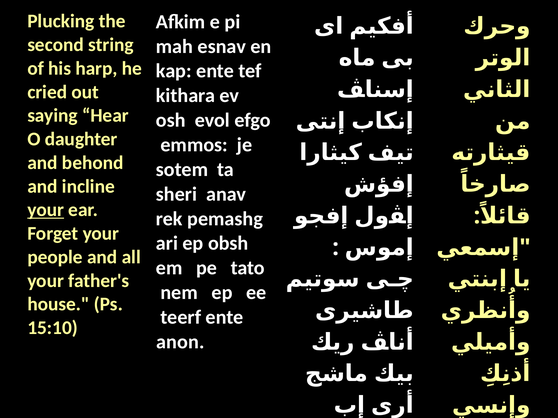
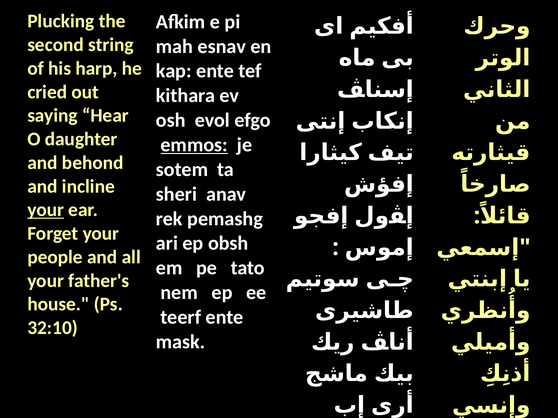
emmos underline: none -> present
15:10: 15:10 -> 32:10
anon: anon -> mask
